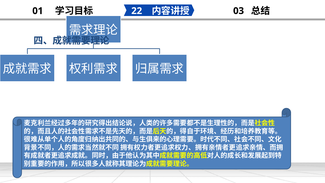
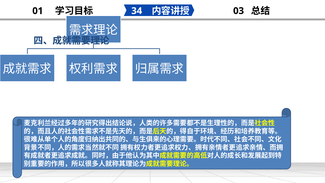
22: 22 -> 34
